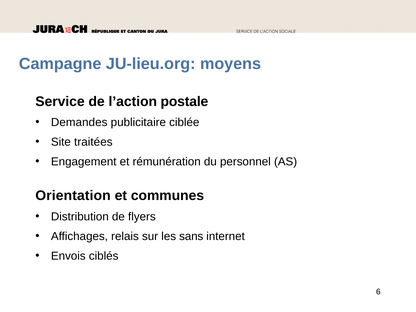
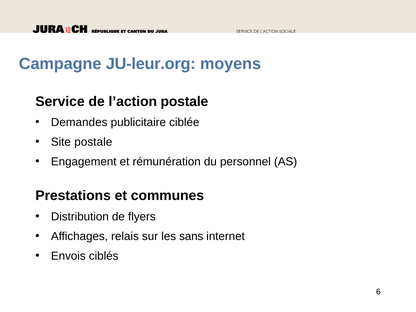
JU-lieu.org: JU-lieu.org -> JU-leur.org
Site traitées: traitées -> postale
Orientation: Orientation -> Prestations
